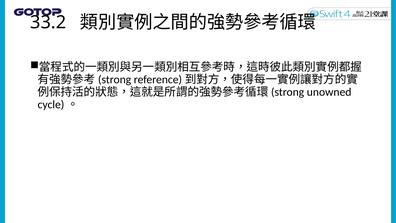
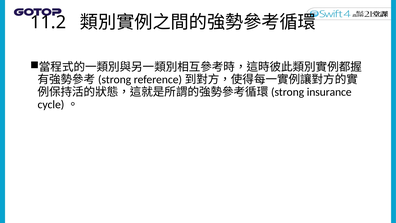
33.2: 33.2 -> 11.2
unowned: unowned -> insurance
